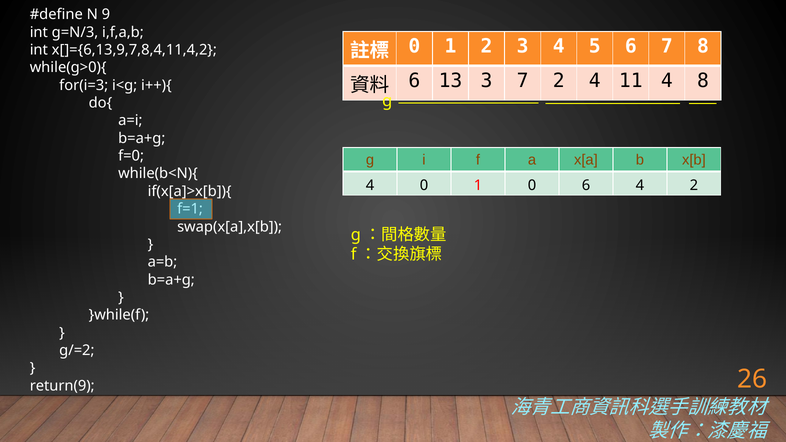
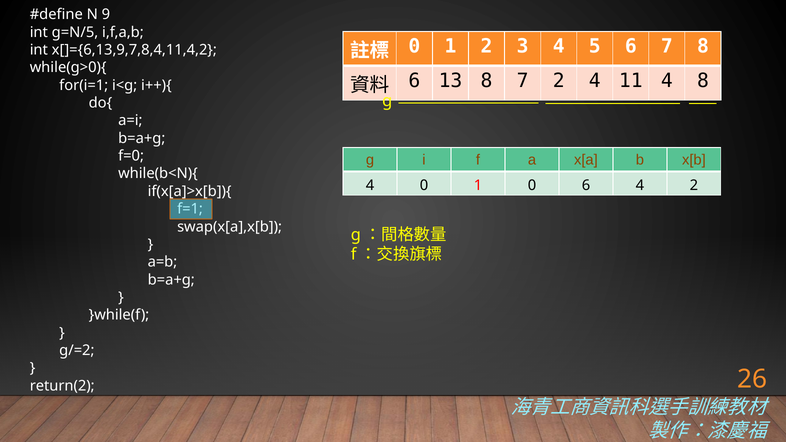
g=N/3: g=N/3 -> g=N/5
13 3: 3 -> 8
for(i=3: for(i=3 -> for(i=1
return(9: return(9 -> return(2
